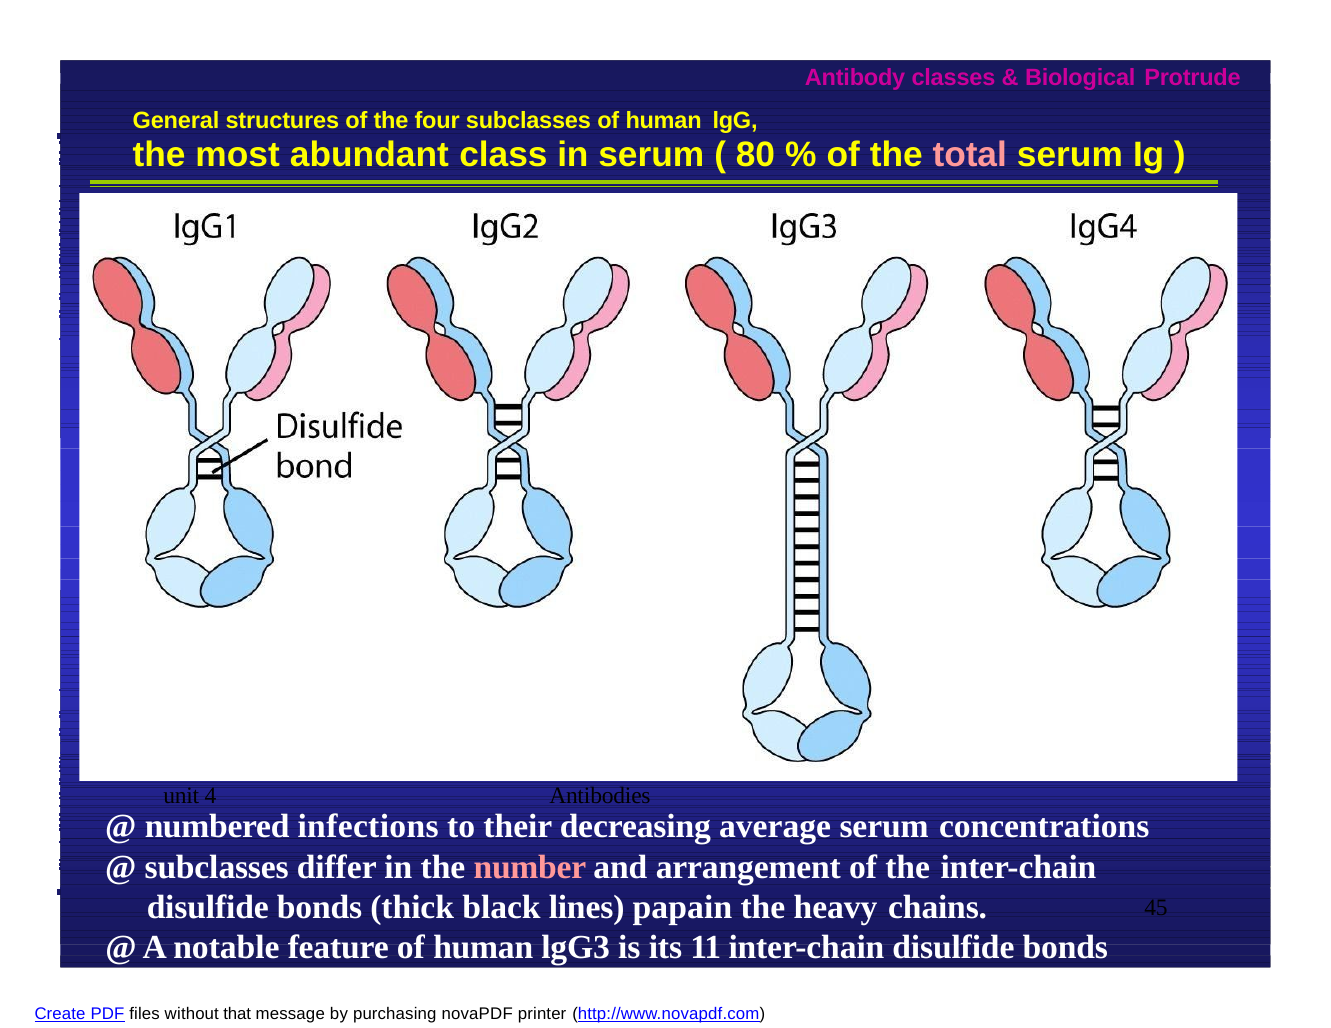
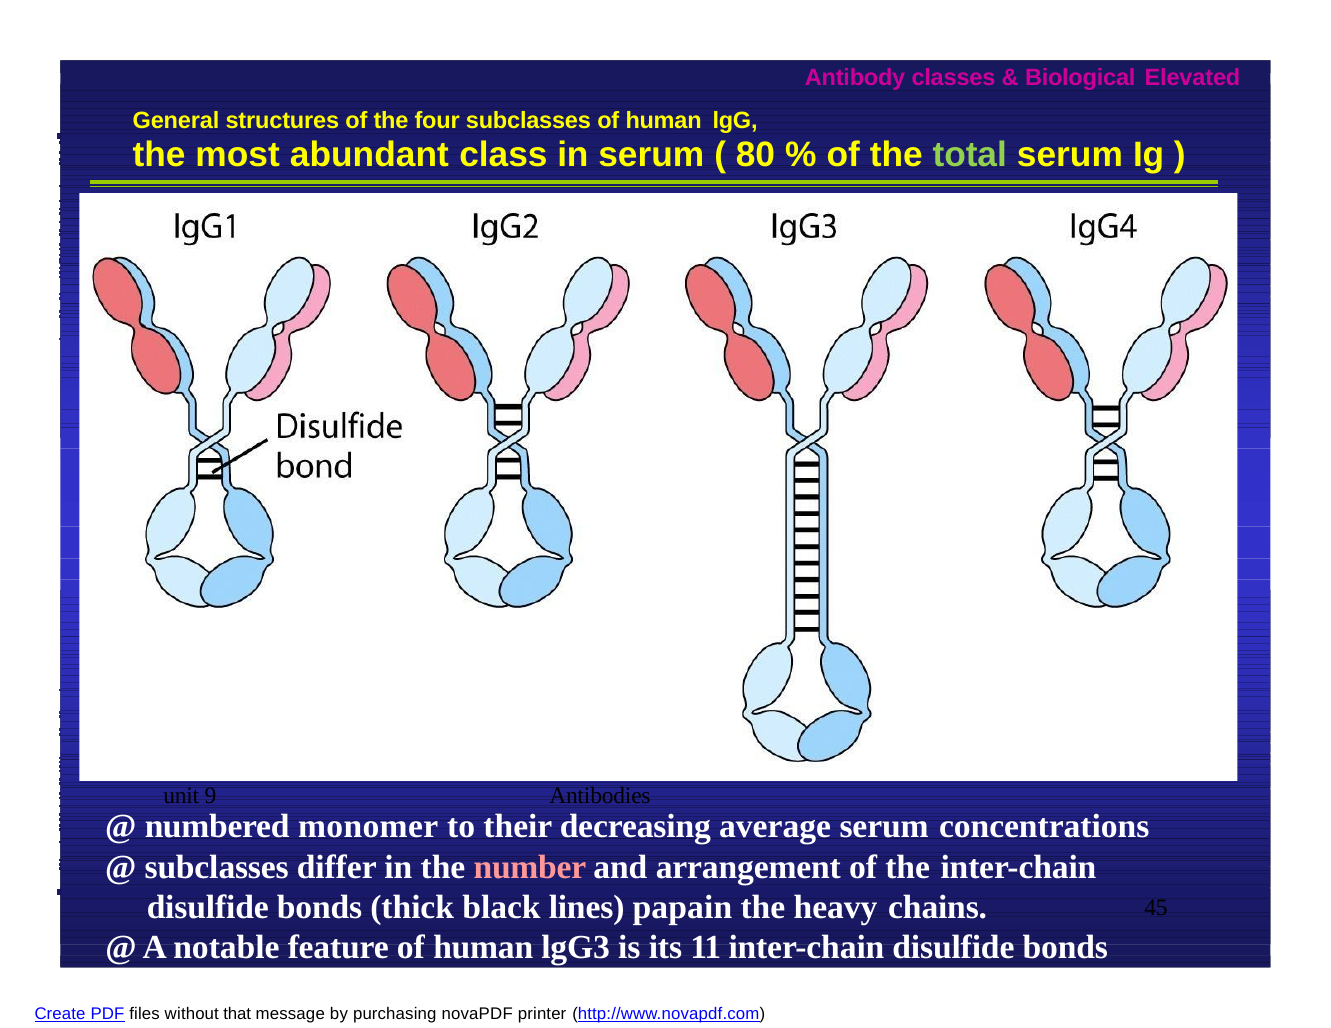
Protrude: Protrude -> Elevated
total colour: pink -> light green
4: 4 -> 9
infections: infections -> monomer
